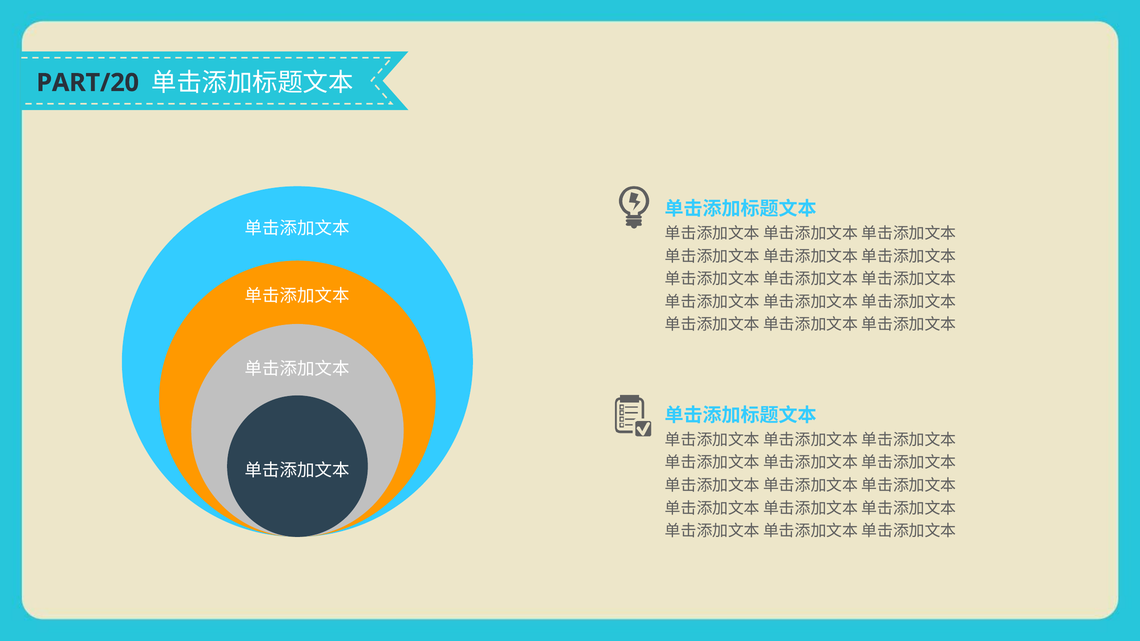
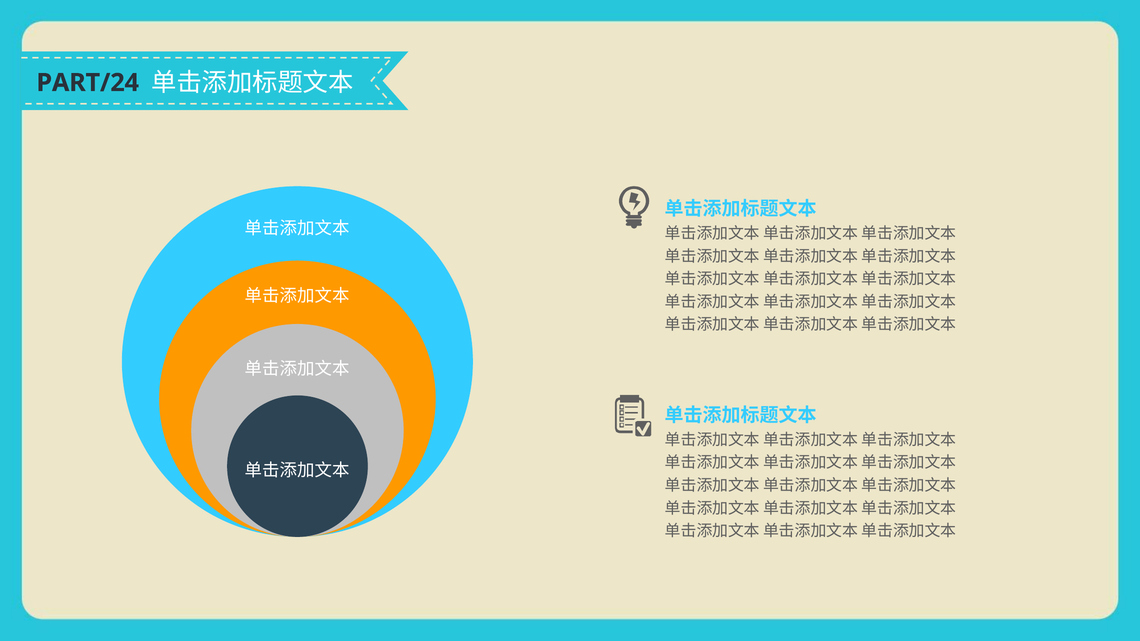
PART/20: PART/20 -> PART/24
